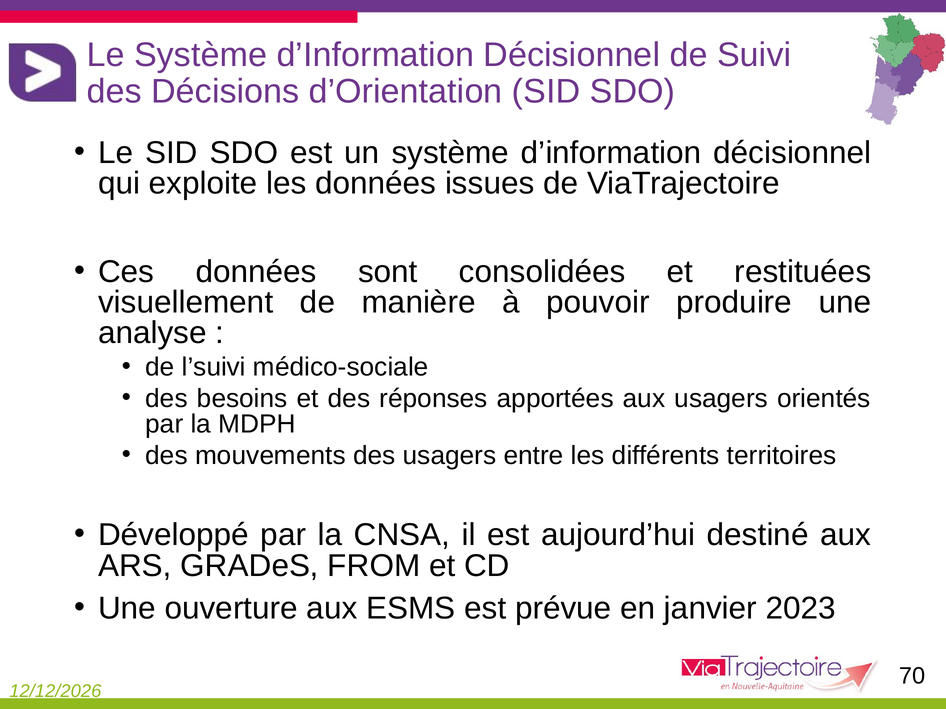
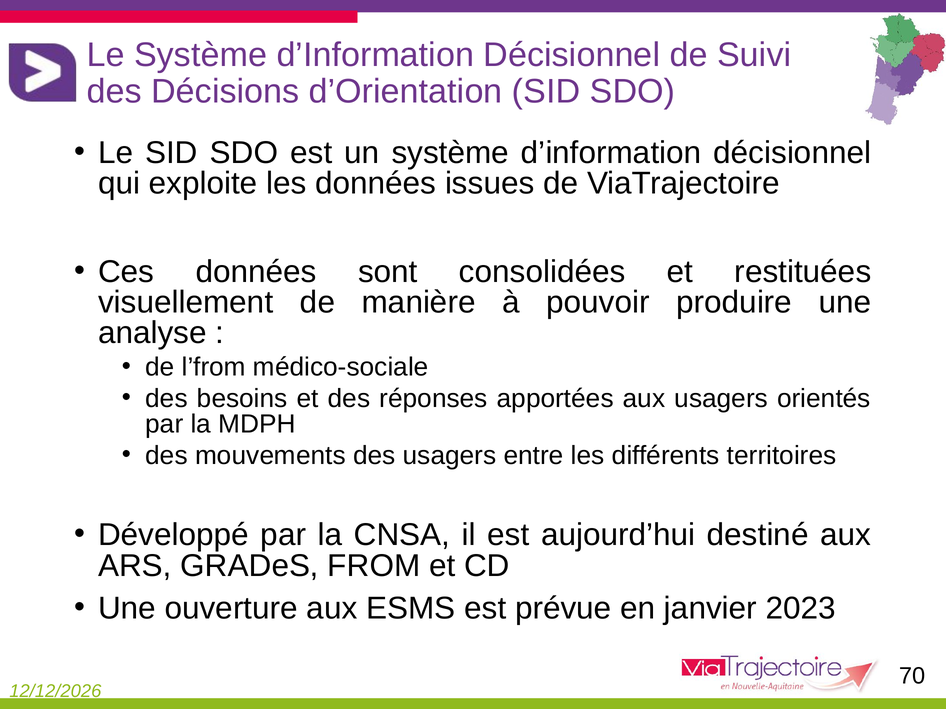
l’suivi: l’suivi -> l’from
